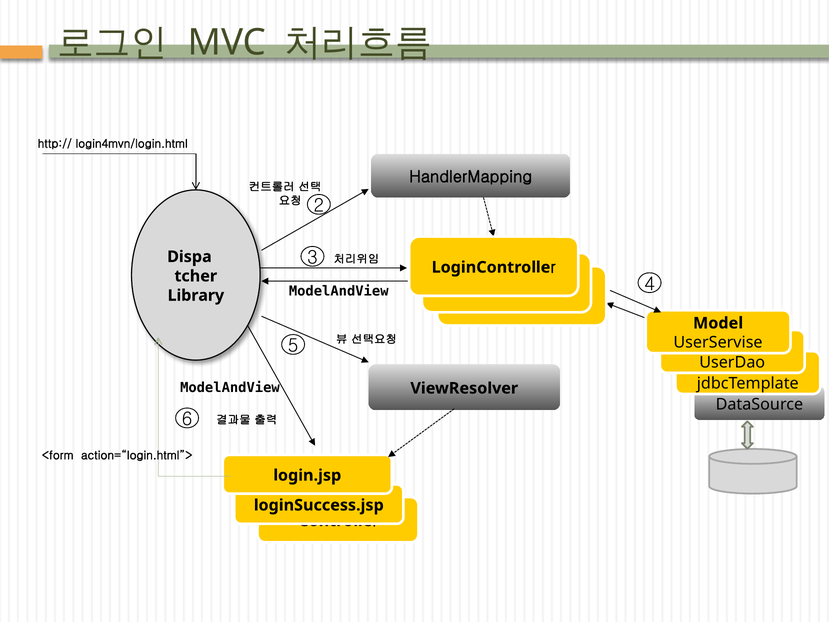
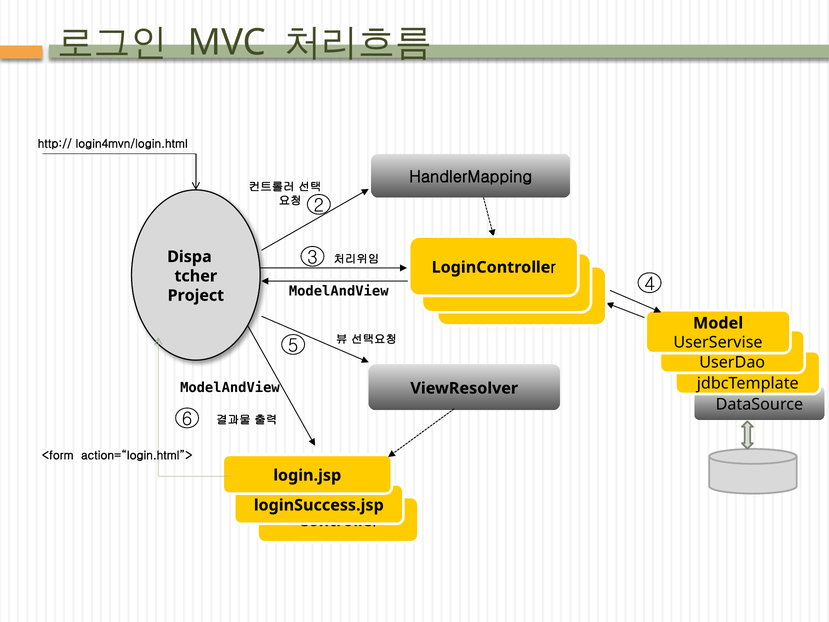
Library: Library -> Project
